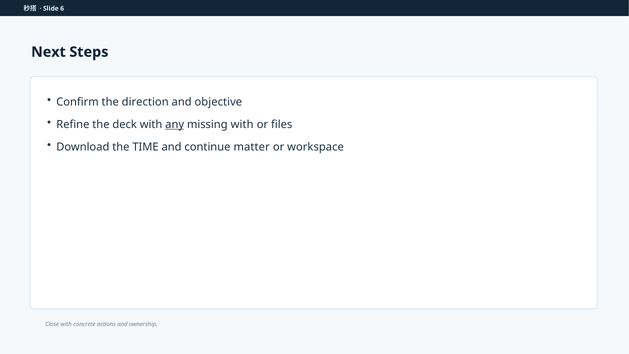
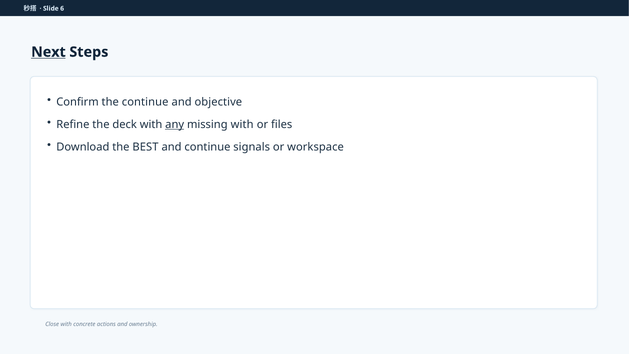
Next underline: none -> present
the direction: direction -> continue
TIME: TIME -> BEST
matter: matter -> signals
